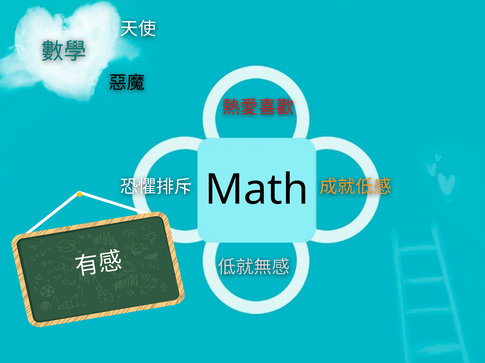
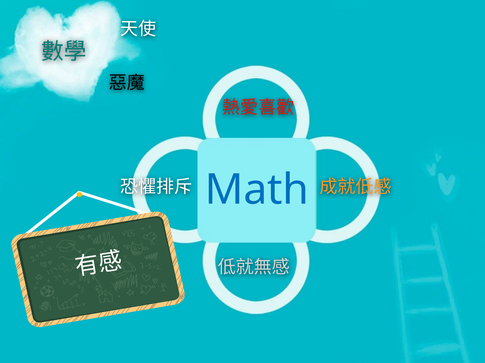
Math colour: black -> blue
